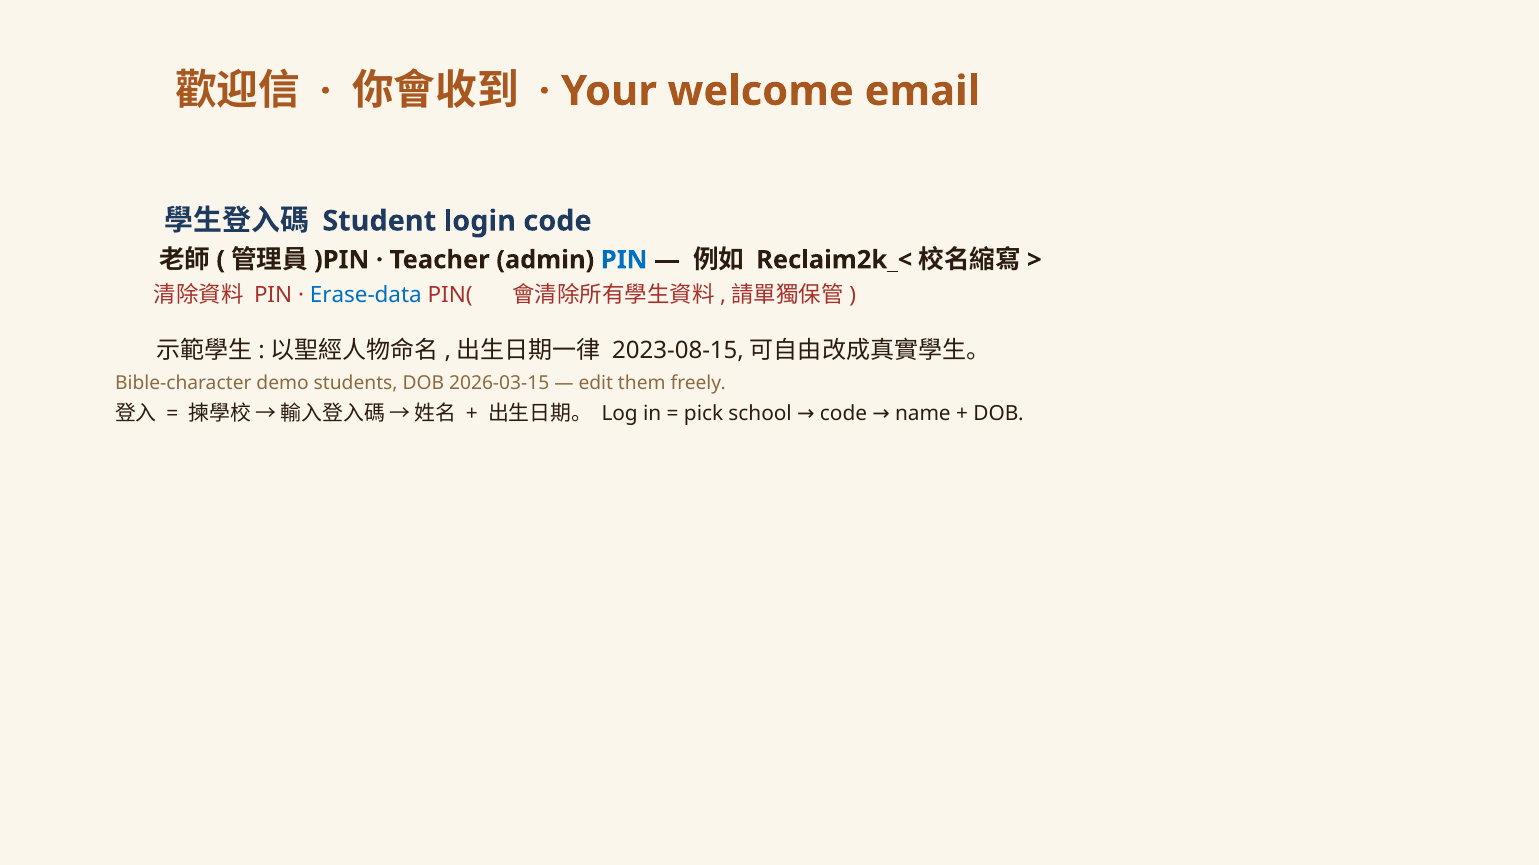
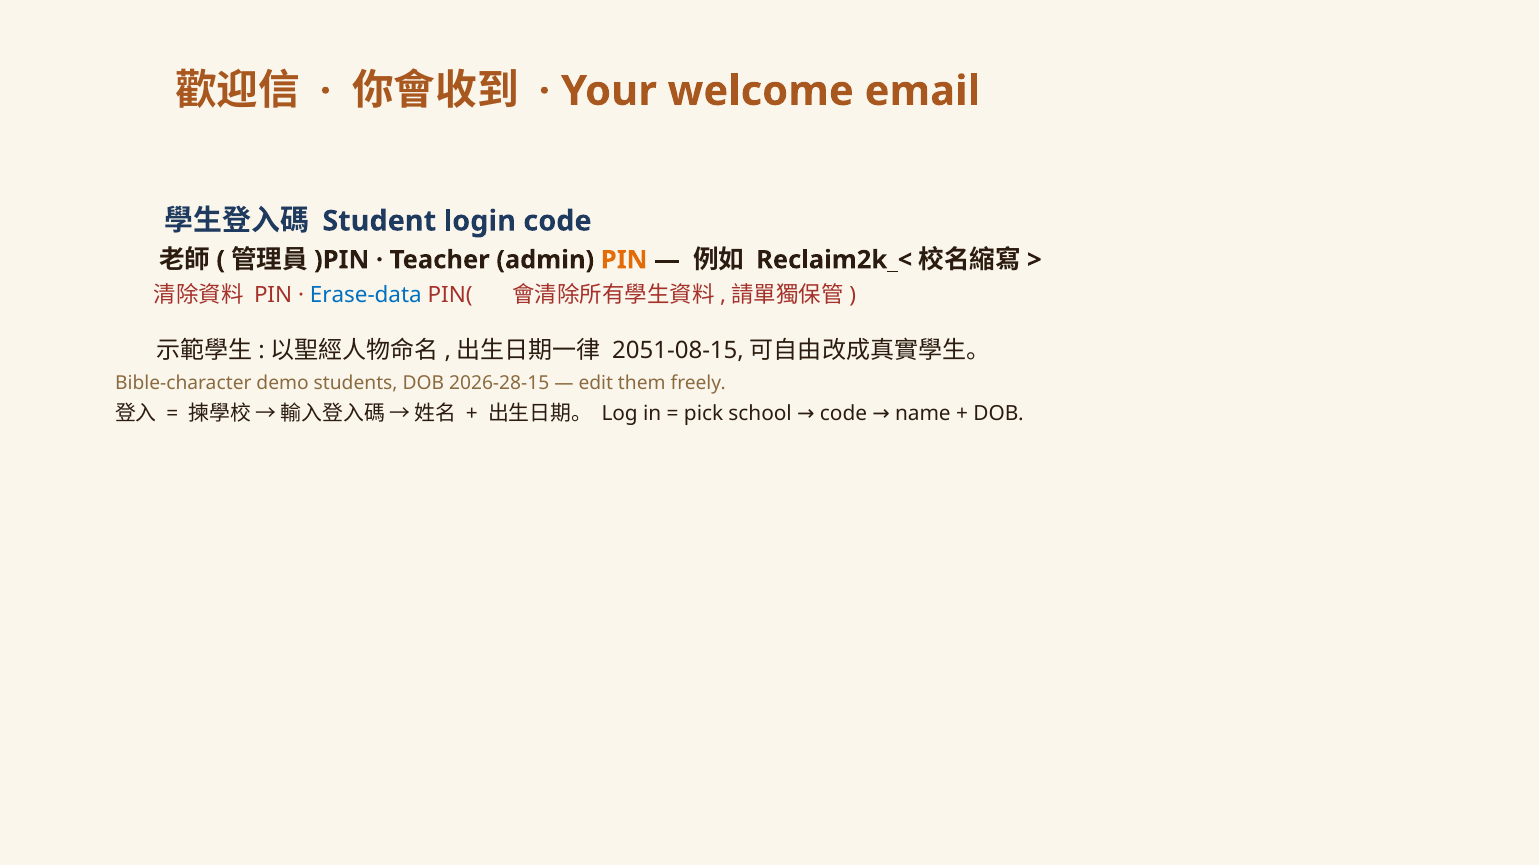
PIN at (624, 260) colour: blue -> orange
2023-08-15: 2023-08-15 -> 2051-08-15
2026-03-15: 2026-03-15 -> 2026-28-15
